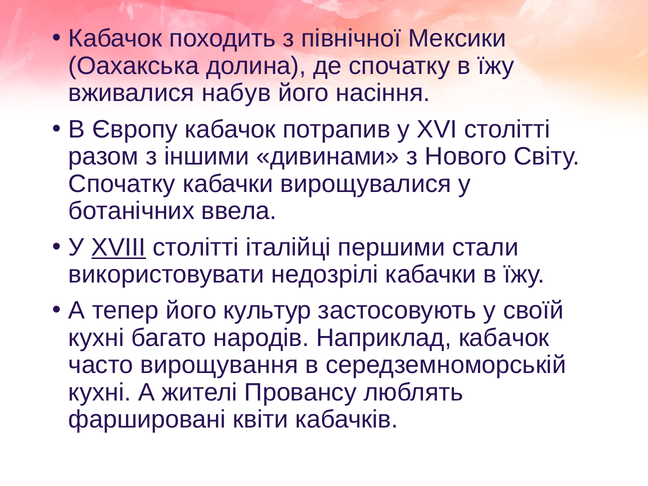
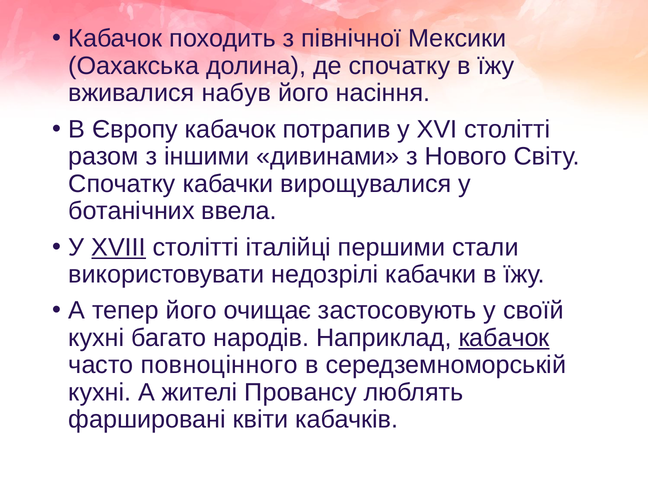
культур: культур -> очищає
кабачок at (504, 338) underline: none -> present
вирощування: вирощування -> повноцінного
